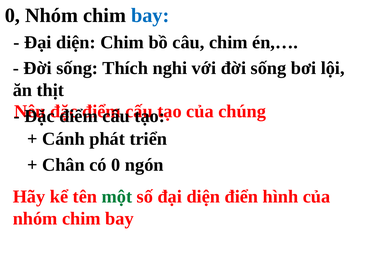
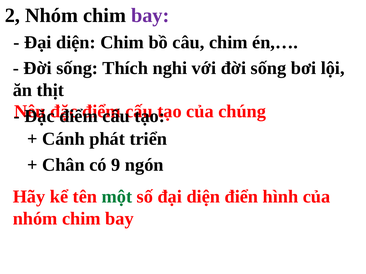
0 at (12, 15): 0 -> 2
bay at (150, 15) colour: blue -> purple
có 0: 0 -> 9
